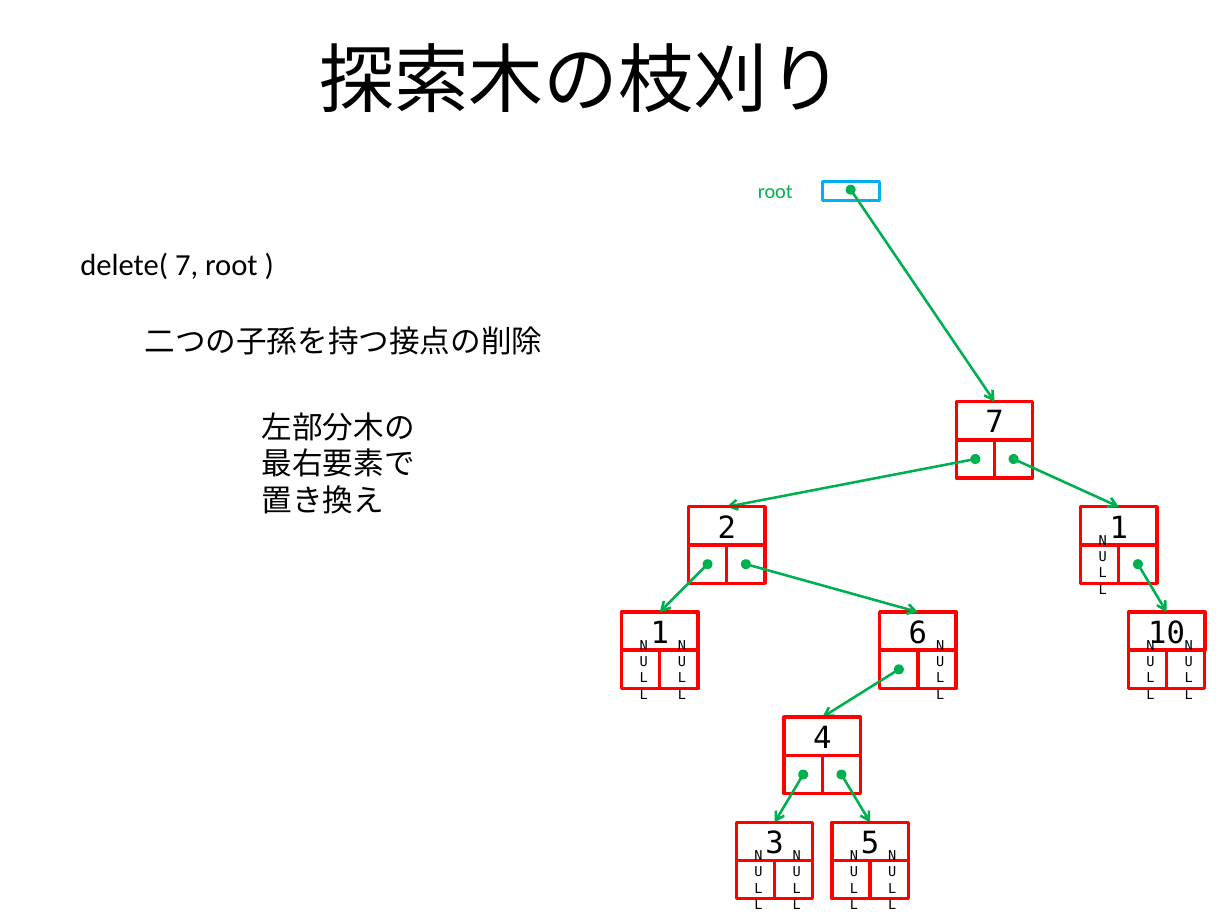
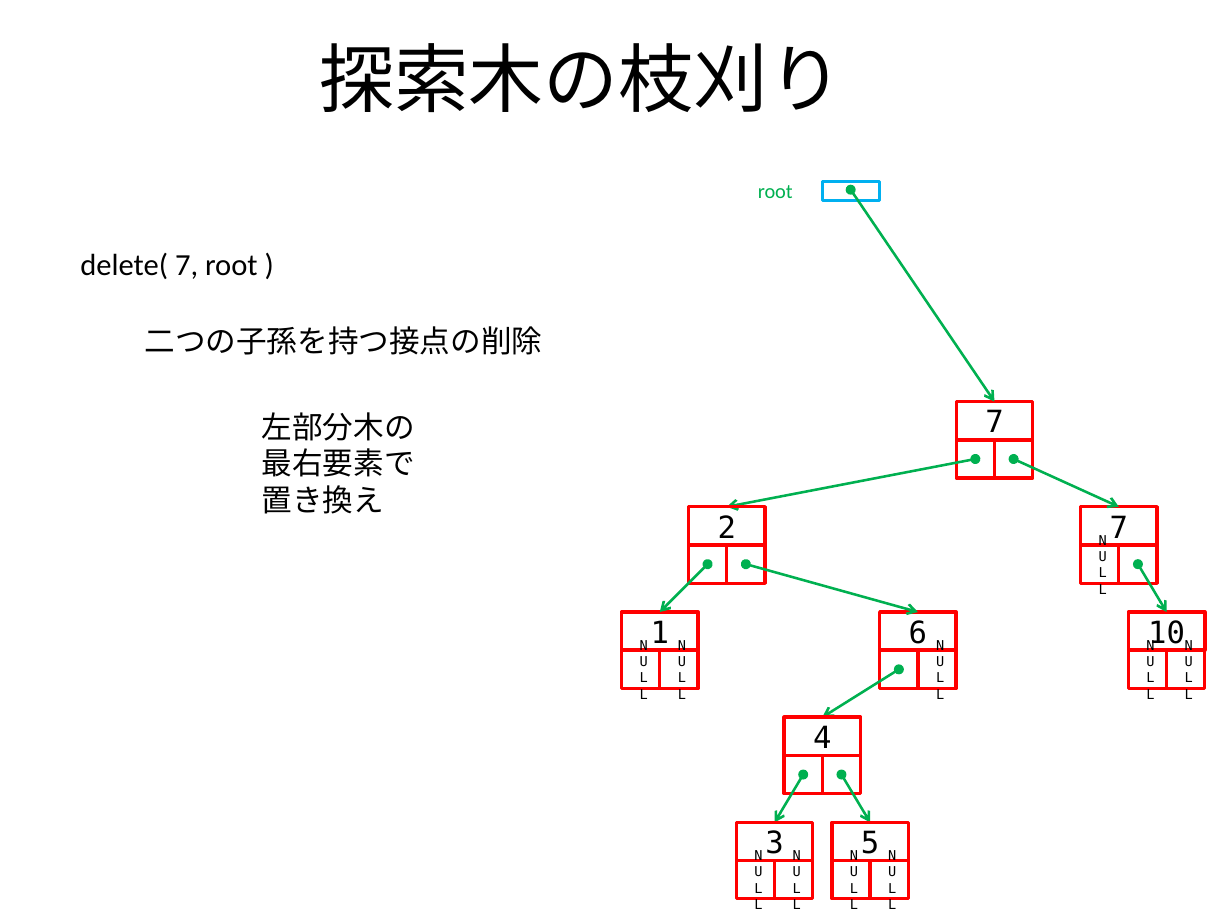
2 1: 1 -> 7
